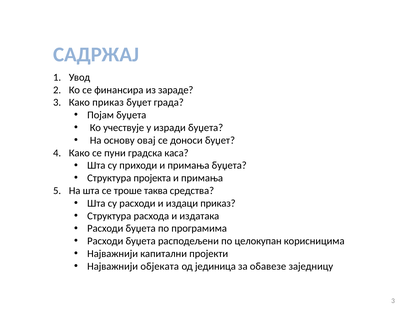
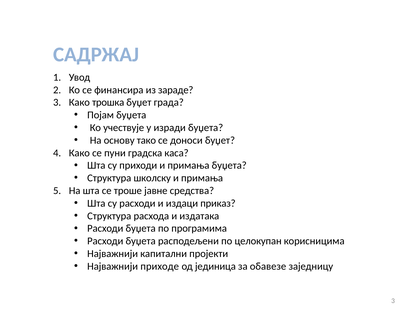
Како приказ: приказ -> трошка
овај: овај -> тако
пројекта: пројекта -> школску
таква: таква -> јавне
објеката: објеката -> приходе
